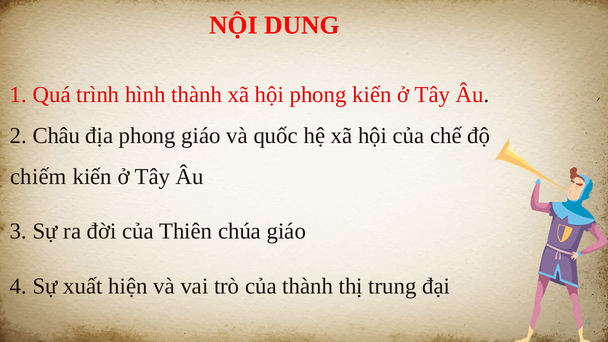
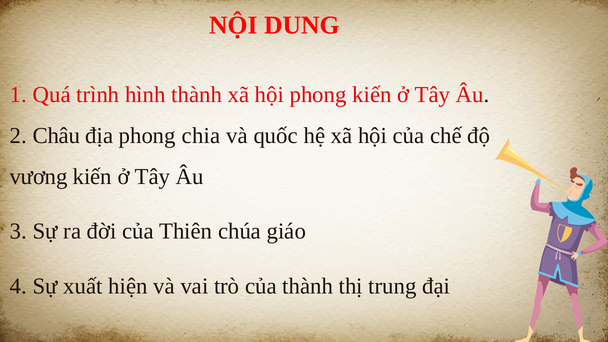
phong giáo: giáo -> chia
chiếm: chiếm -> vương
